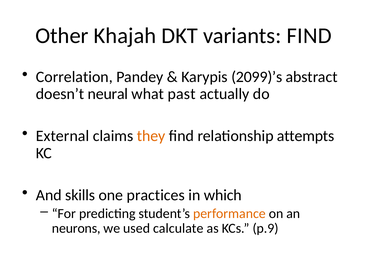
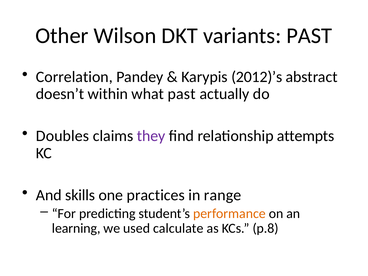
Khajah: Khajah -> Wilson
variants FIND: FIND -> PAST
2099)’s: 2099)’s -> 2012)’s
neural: neural -> within
External: External -> Doubles
they colour: orange -> purple
which: which -> range
neurons: neurons -> learning
p.9: p.9 -> p.8
